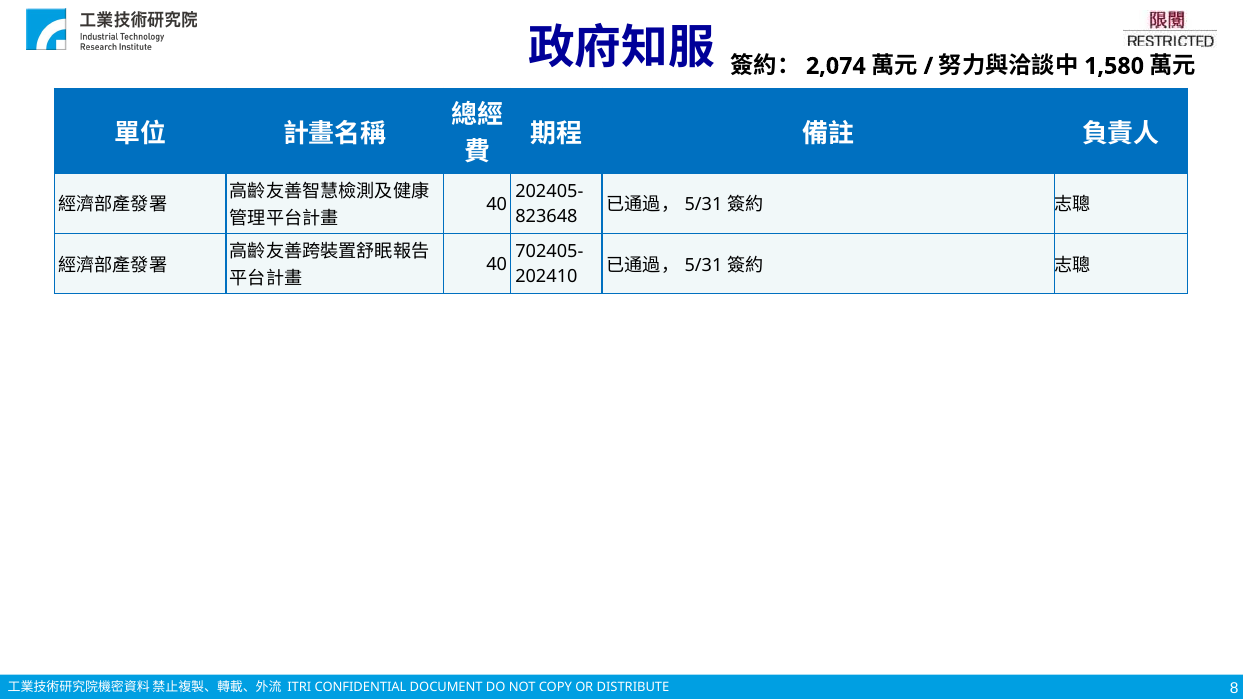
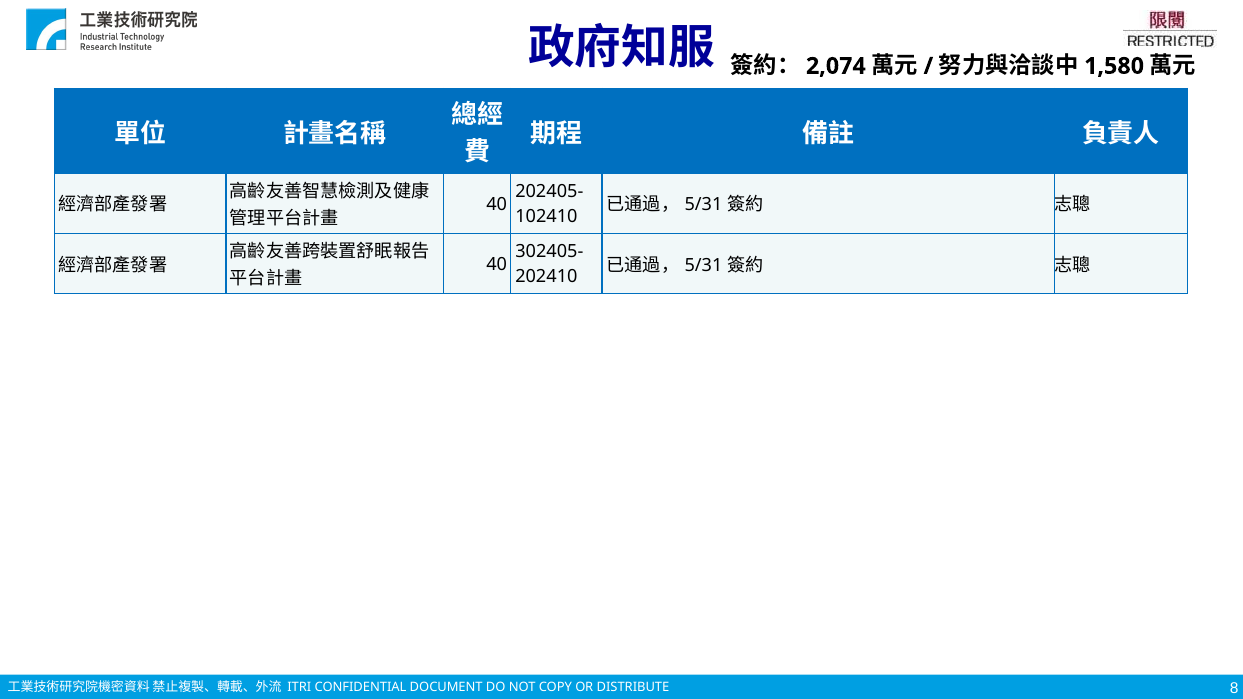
823648: 823648 -> 102410
702405-: 702405- -> 302405-
